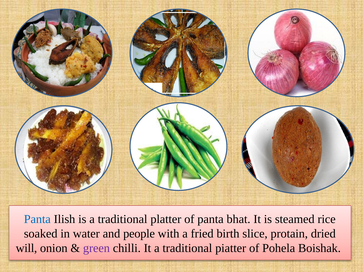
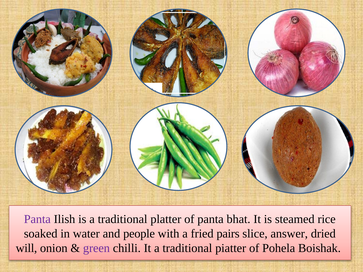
Panta at (37, 219) colour: blue -> purple
birth: birth -> pairs
protain: protain -> answer
